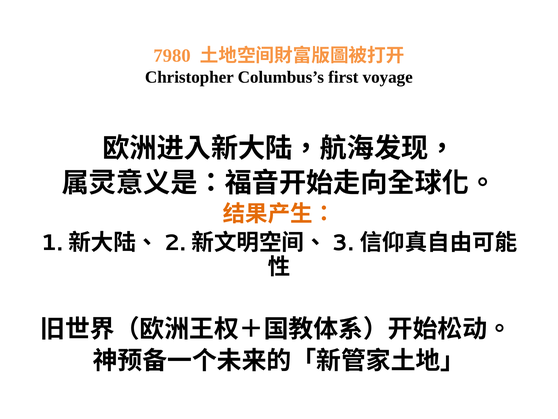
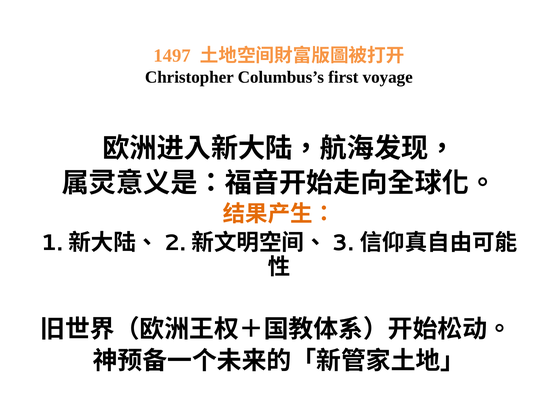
7980: 7980 -> 1497
